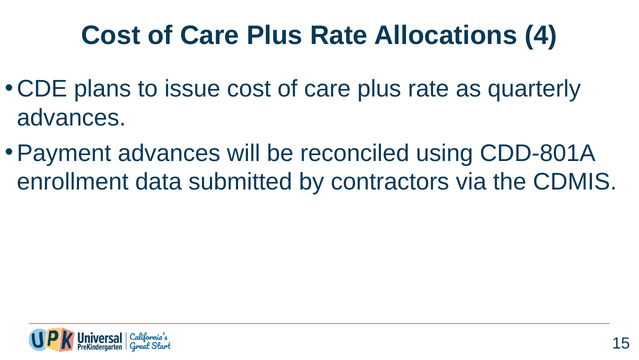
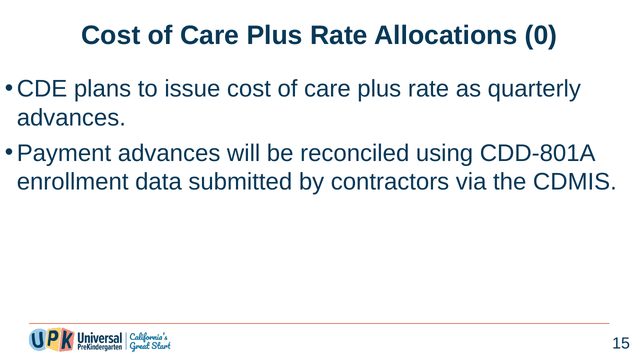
4: 4 -> 0
